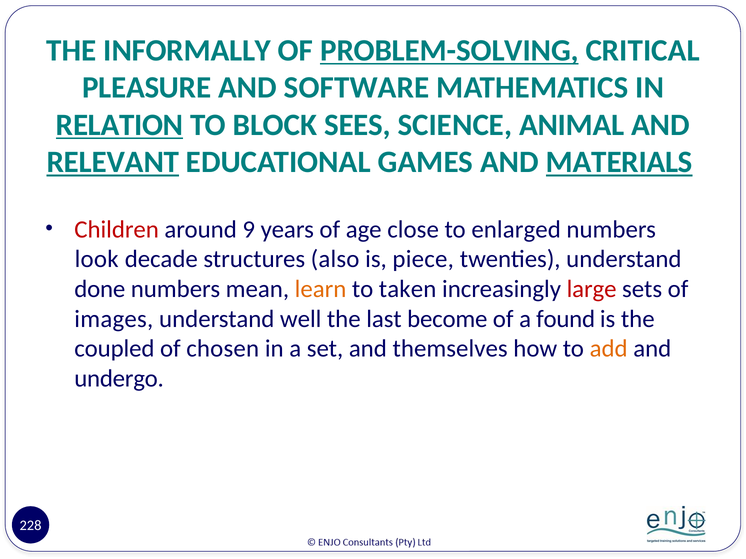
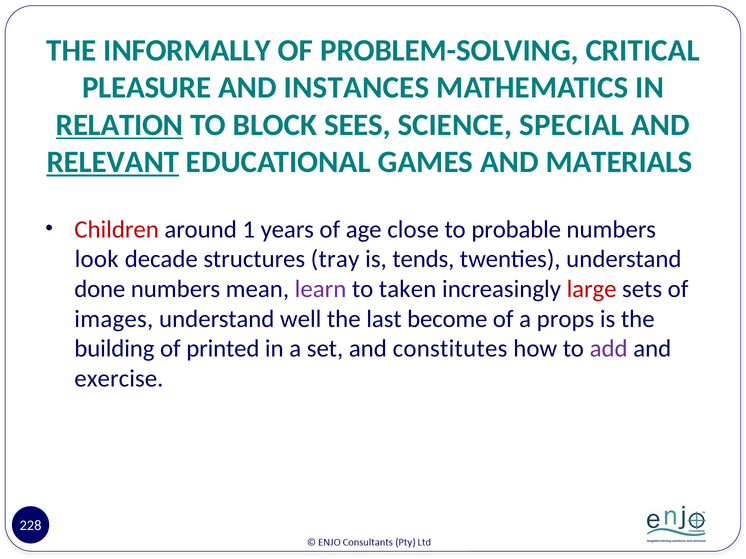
PROBLEM-SOLVING underline: present -> none
SOFTWARE: SOFTWARE -> INSTANCES
ANIMAL: ANIMAL -> SPECIAL
MATERIALS underline: present -> none
9: 9 -> 1
enlarged: enlarged -> probable
also: also -> tray
piece: piece -> tends
learn colour: orange -> purple
found: found -> props
coupled: coupled -> building
chosen: chosen -> printed
themselves: themselves -> constitutes
add colour: orange -> purple
undergo: undergo -> exercise
